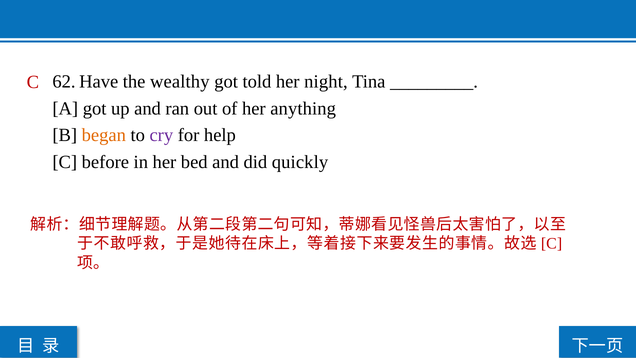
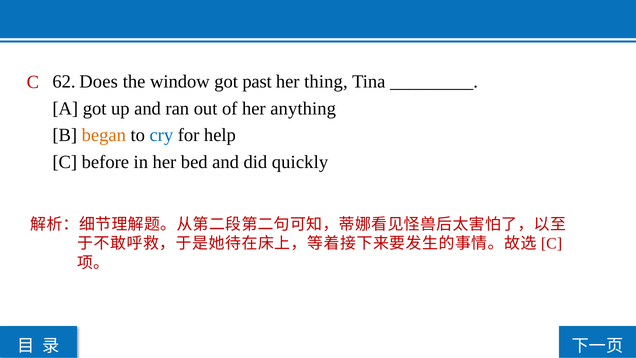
Have: Have -> Does
wealthy: wealthy -> window
told: told -> past
night: night -> thing
cry colour: purple -> blue
